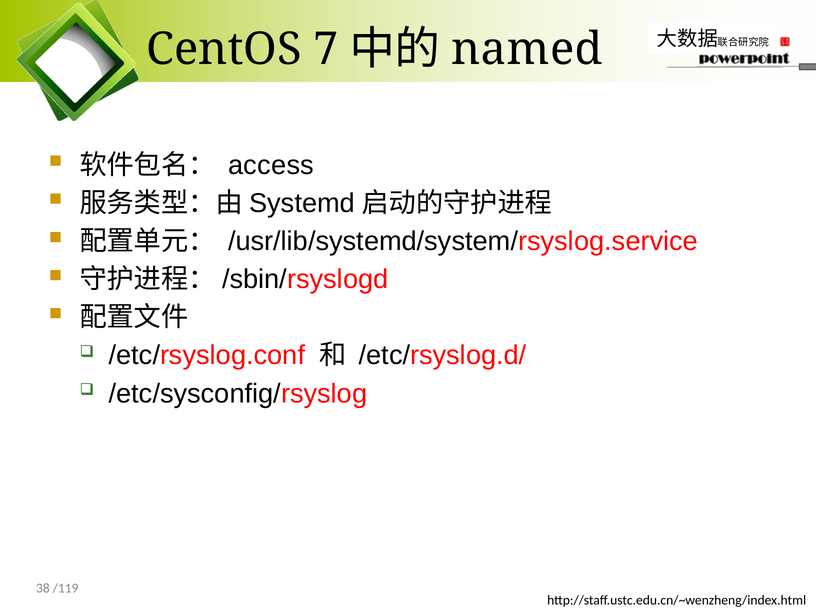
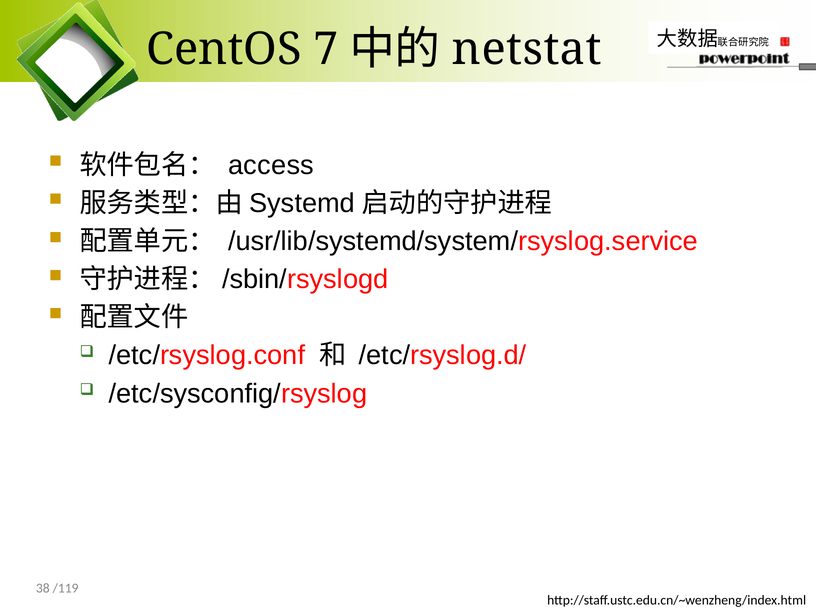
named: named -> netstat
